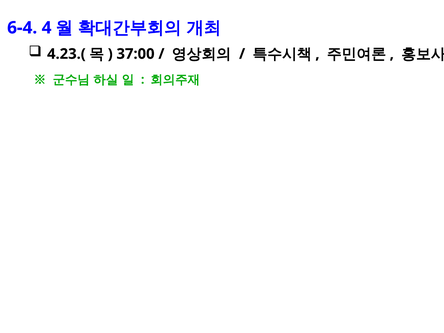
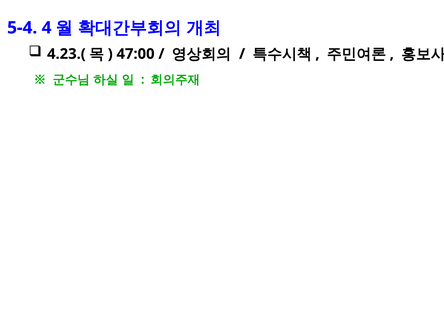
6-4: 6-4 -> 5-4
37:00: 37:00 -> 47:00
